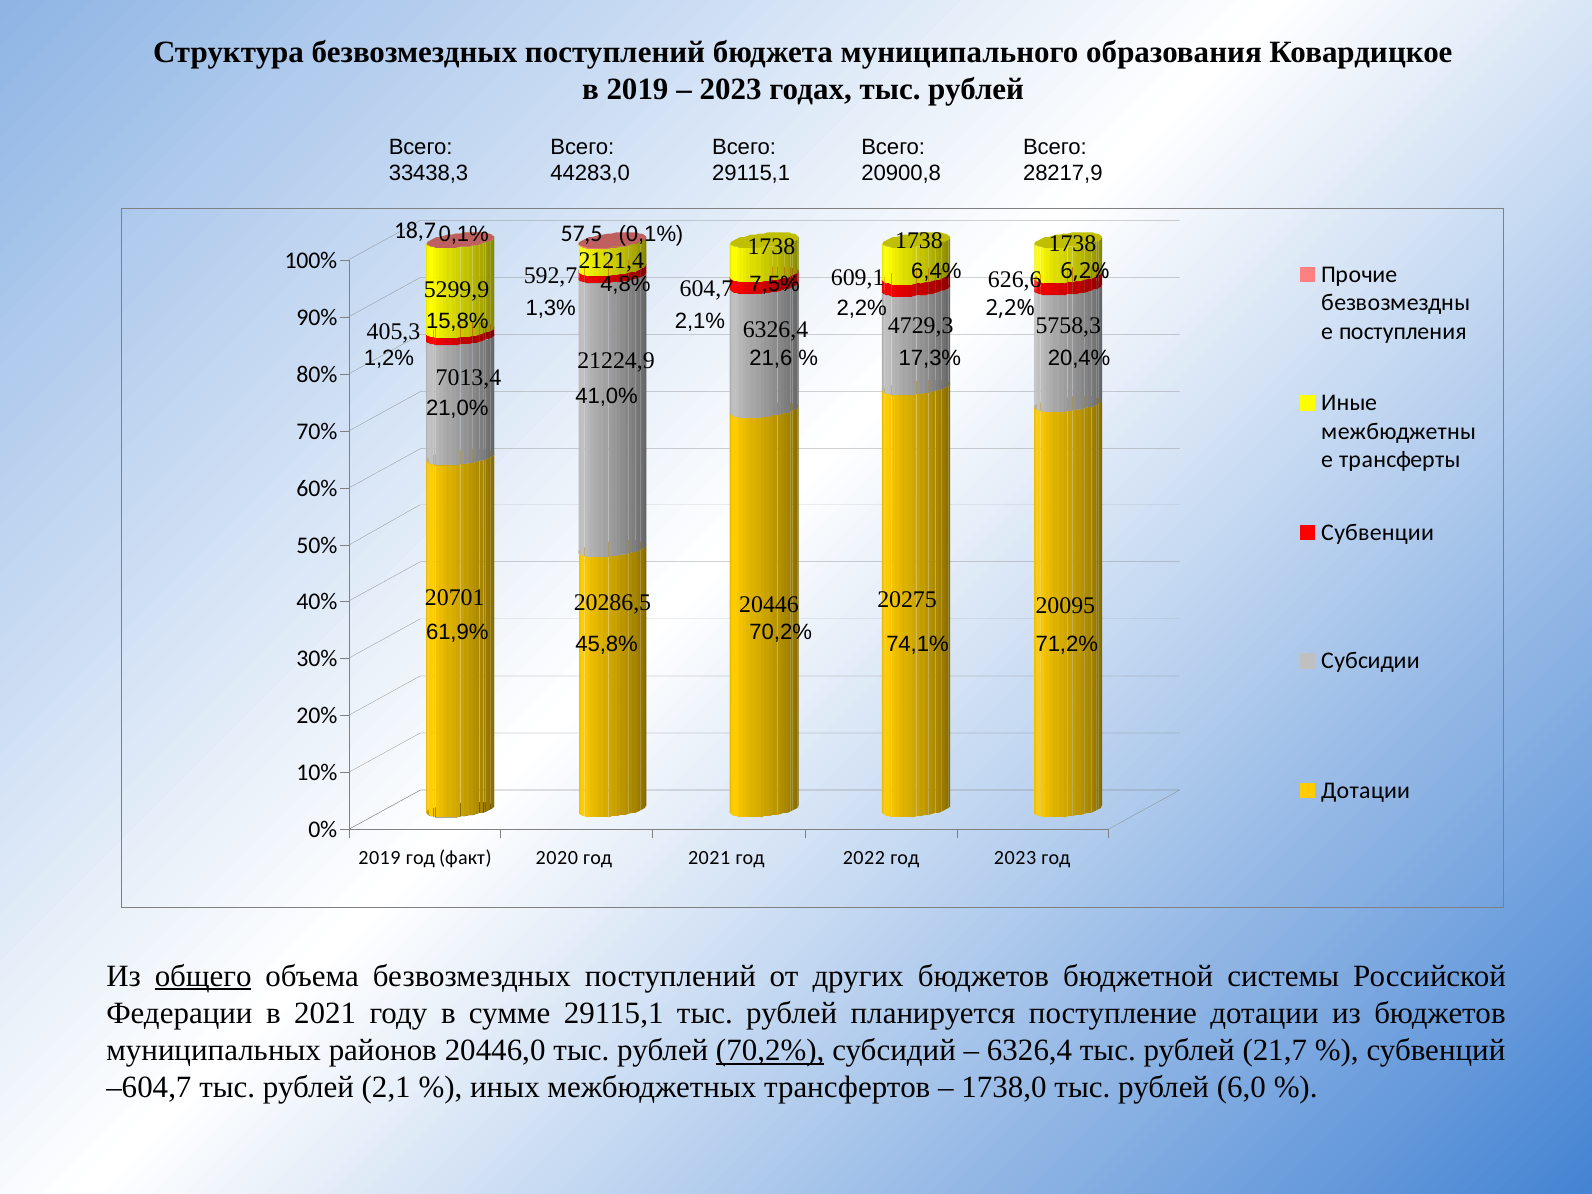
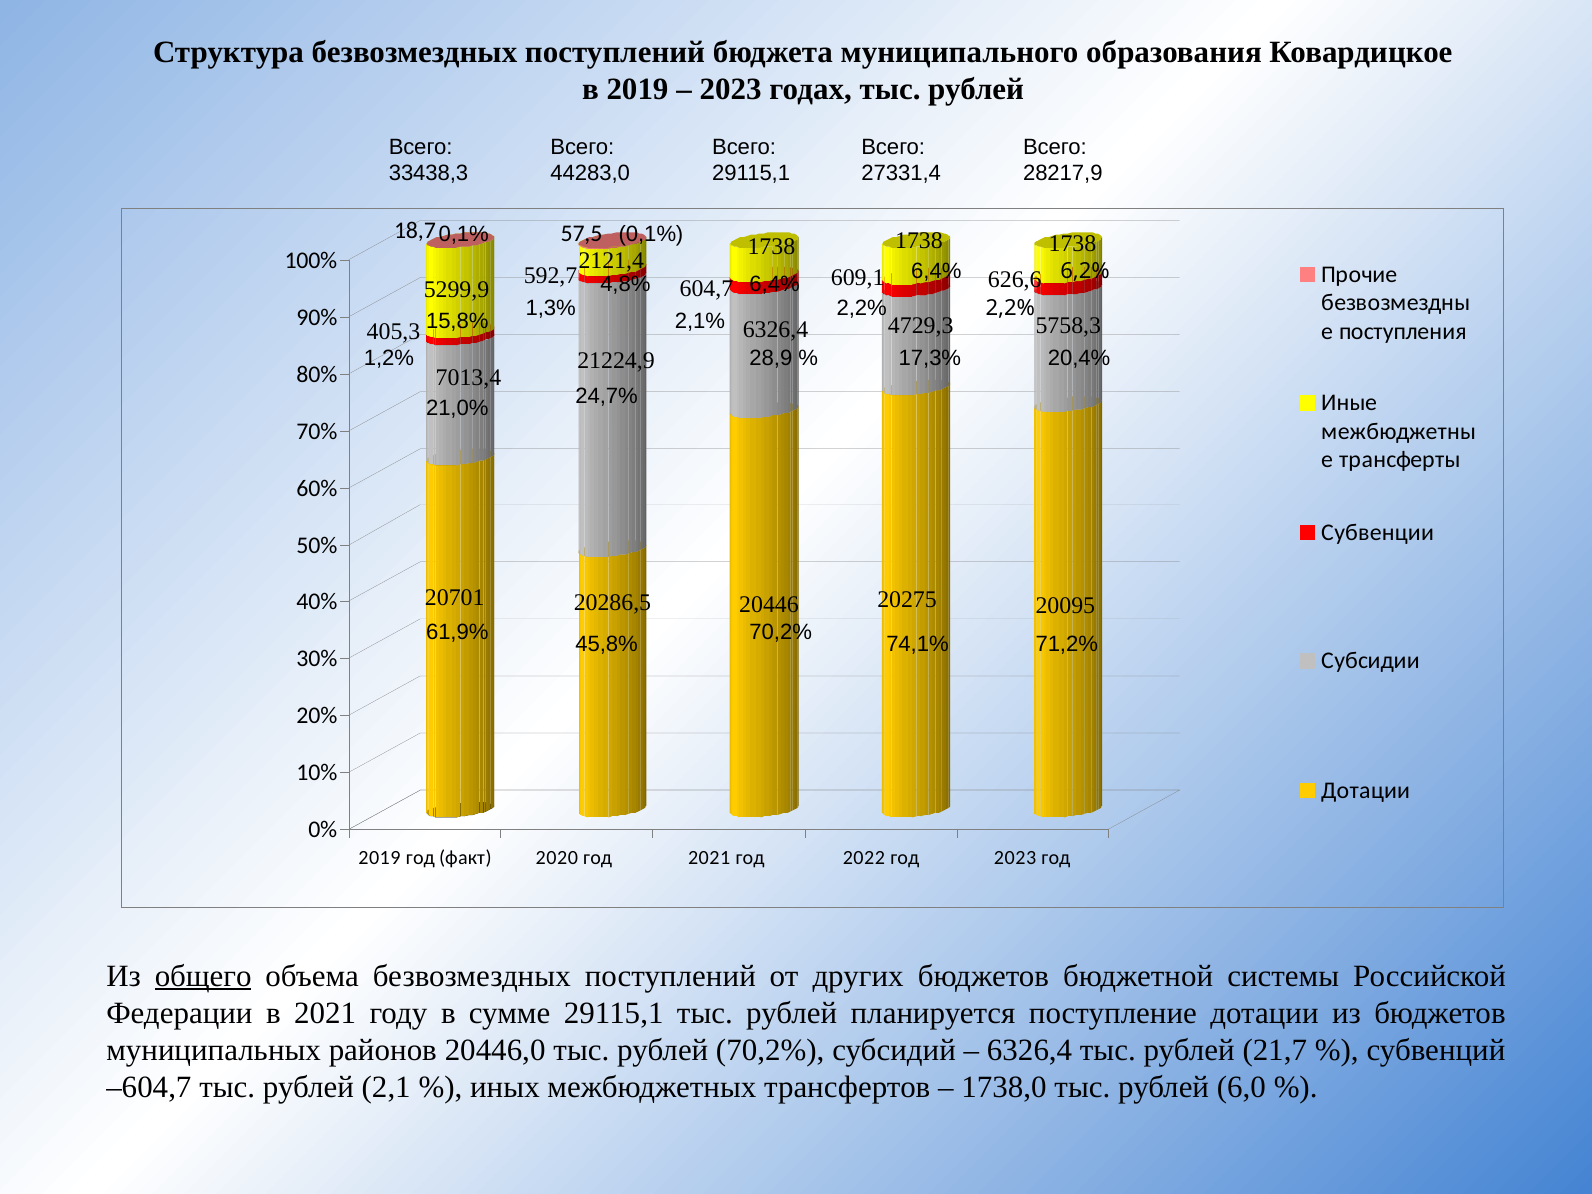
20900,8: 20900,8 -> 27331,4
7,5% at (775, 284): 7,5% -> 6,4%
21,6: 21,6 -> 28,9
41,0%: 41,0% -> 24,7%
70,2% at (770, 1050) underline: present -> none
